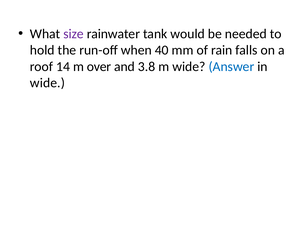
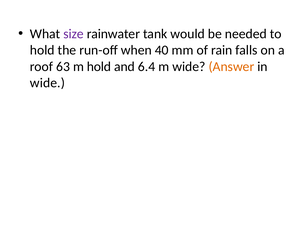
14: 14 -> 63
m over: over -> hold
3.8: 3.8 -> 6.4
Answer colour: blue -> orange
